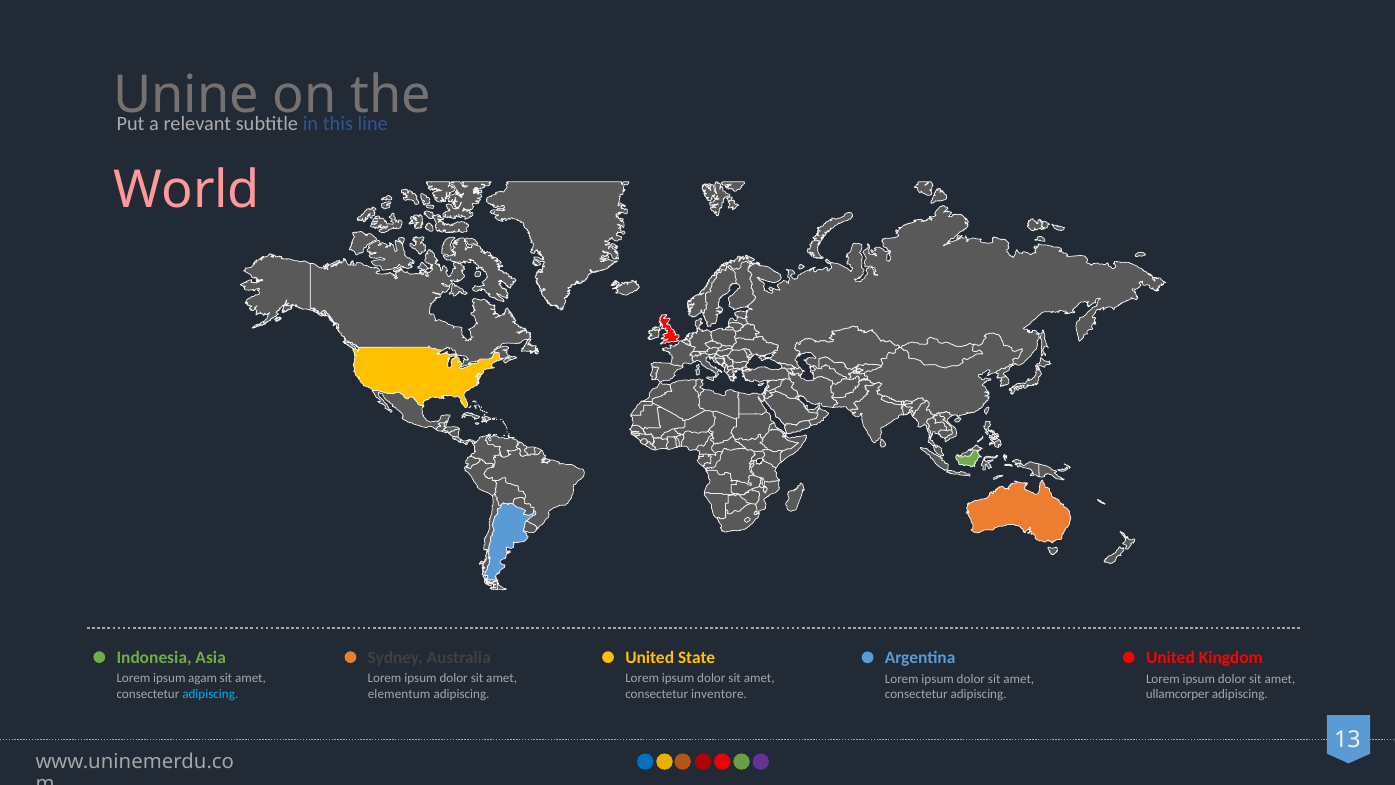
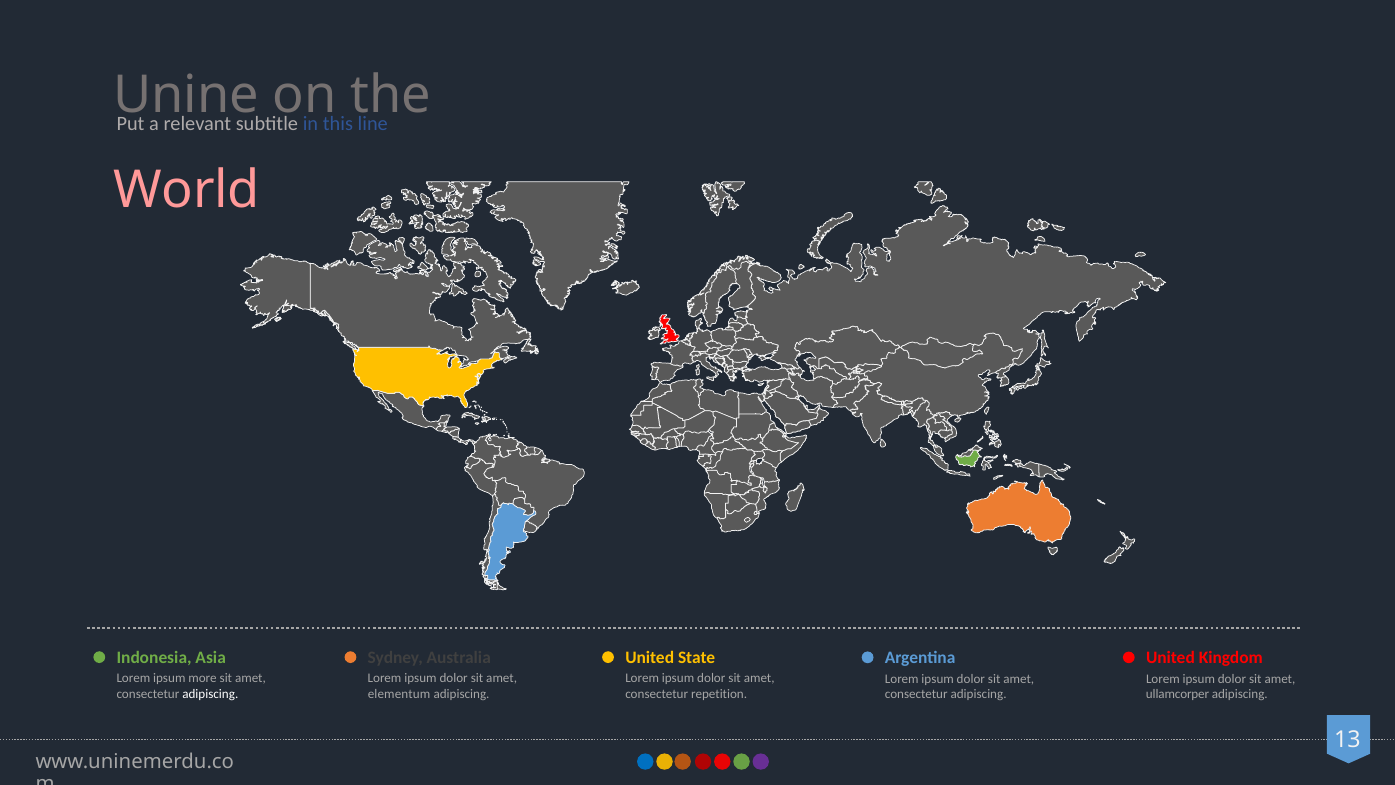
agam: agam -> more
adipiscing at (210, 694) colour: light blue -> white
inventore: inventore -> repetition
